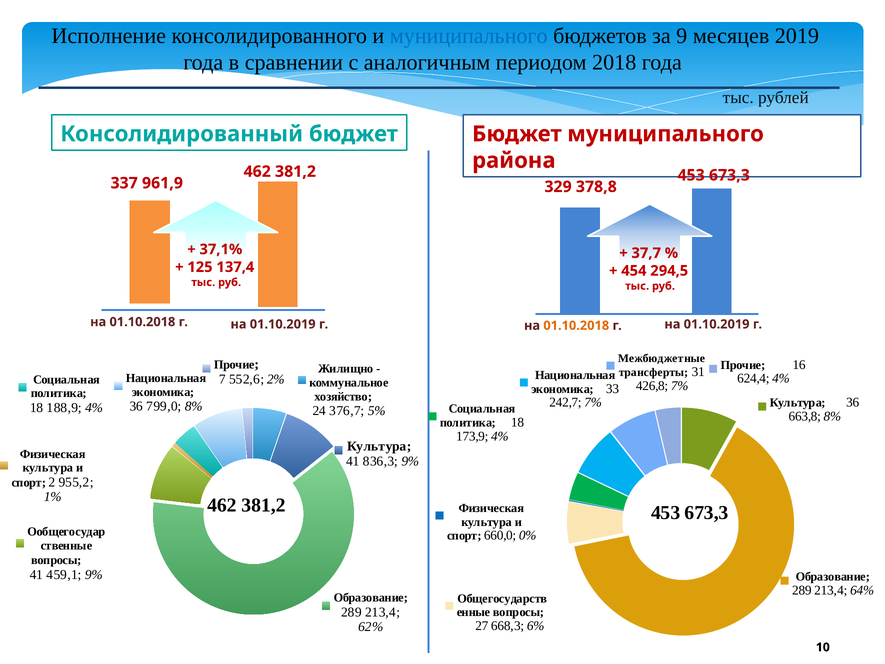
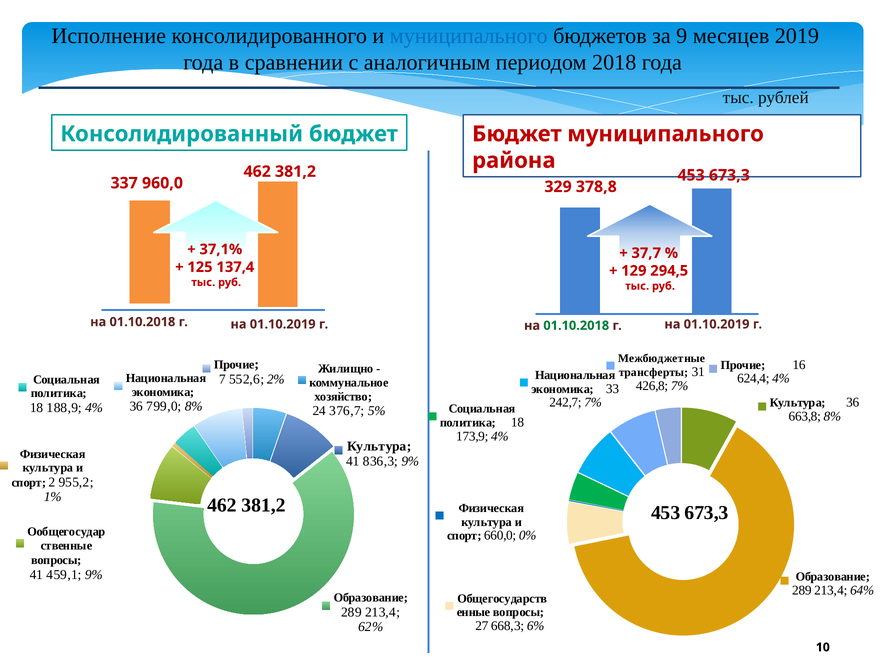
961,9: 961,9 -> 960,0
454: 454 -> 129
01.10.2018 at (576, 325) colour: orange -> green
